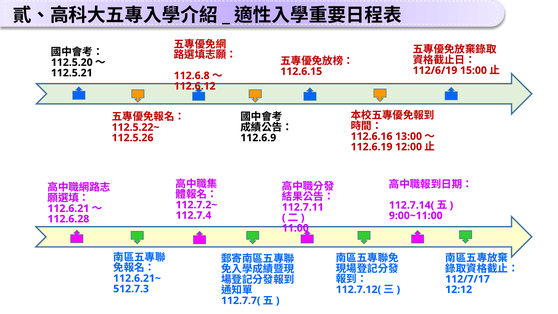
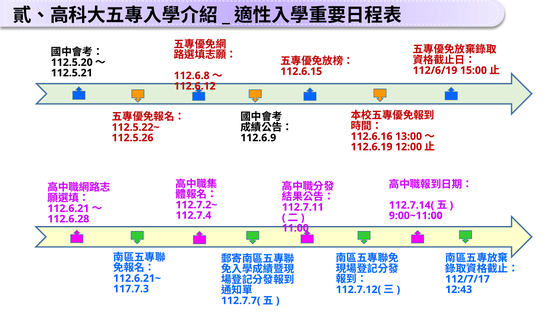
512.7.3: 512.7.3 -> 117.7.3
12:12: 12:12 -> 12:43
